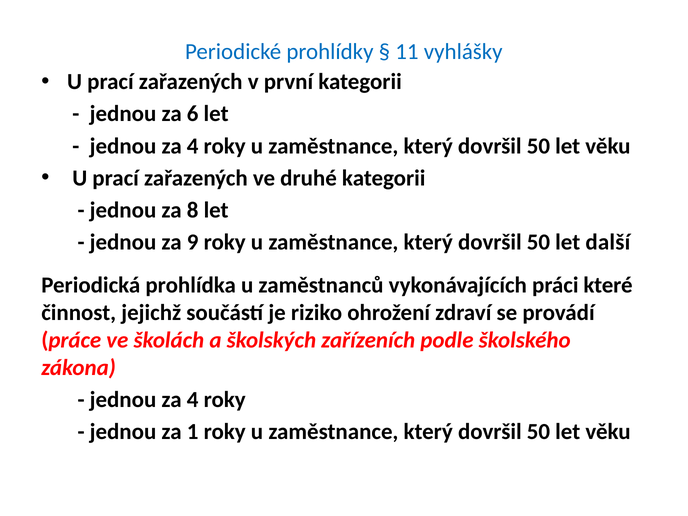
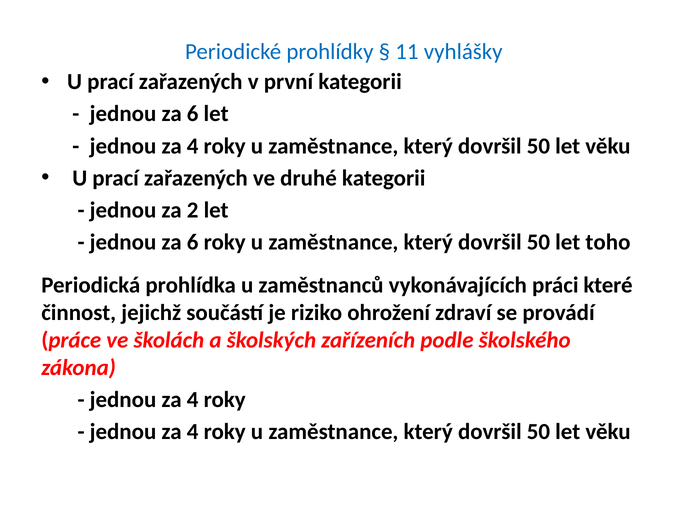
8: 8 -> 2
9 at (193, 242): 9 -> 6
další: další -> toho
1 at (193, 432): 1 -> 4
